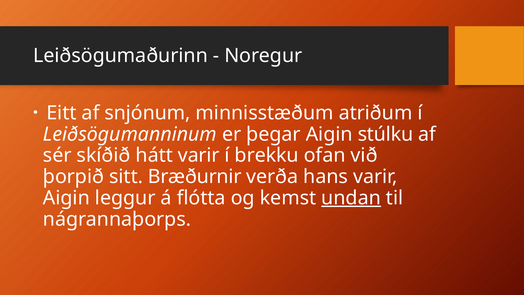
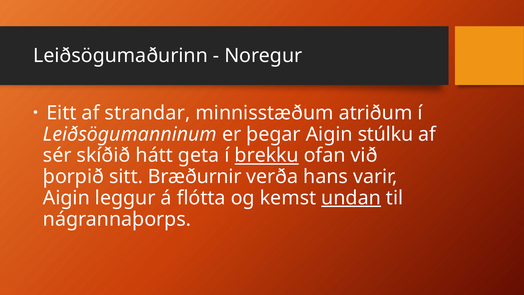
snjónum: snjónum -> strandar
hátt varir: varir -> geta
brekku underline: none -> present
